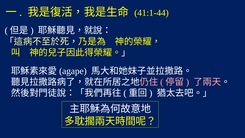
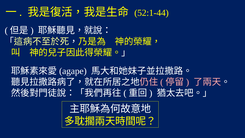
41:1-44: 41:1-44 -> 52:1-44
